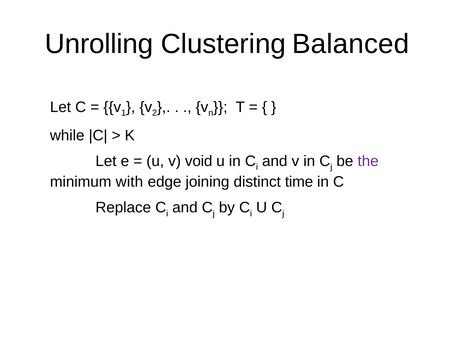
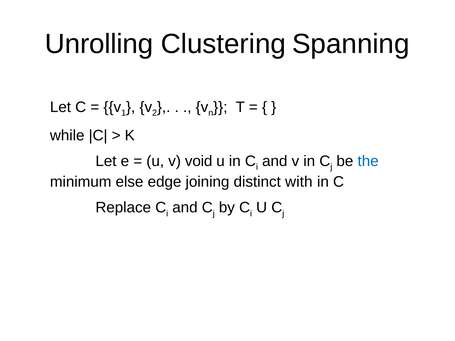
Balanced: Balanced -> Spanning
the colour: purple -> blue
with: with -> else
time: time -> with
